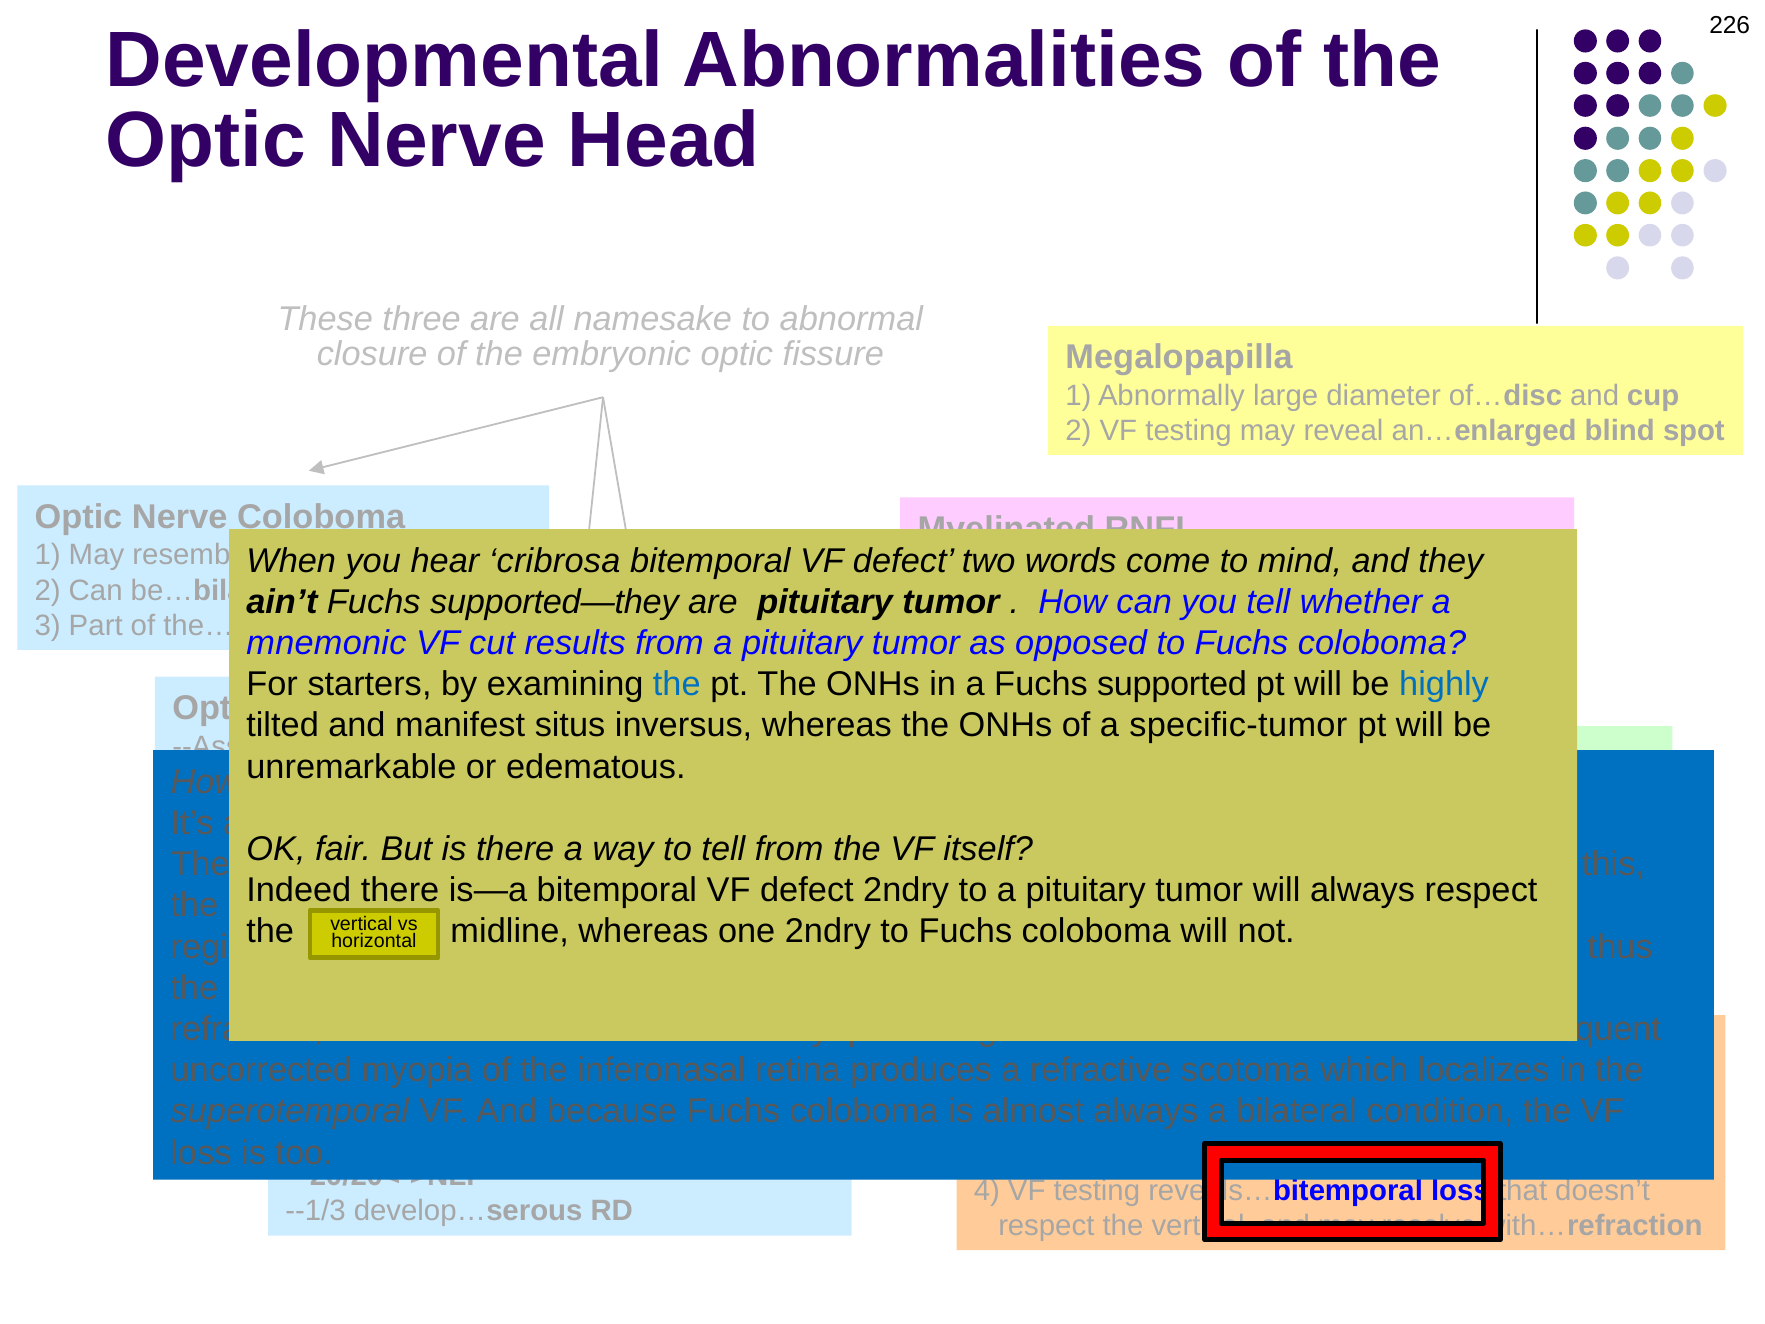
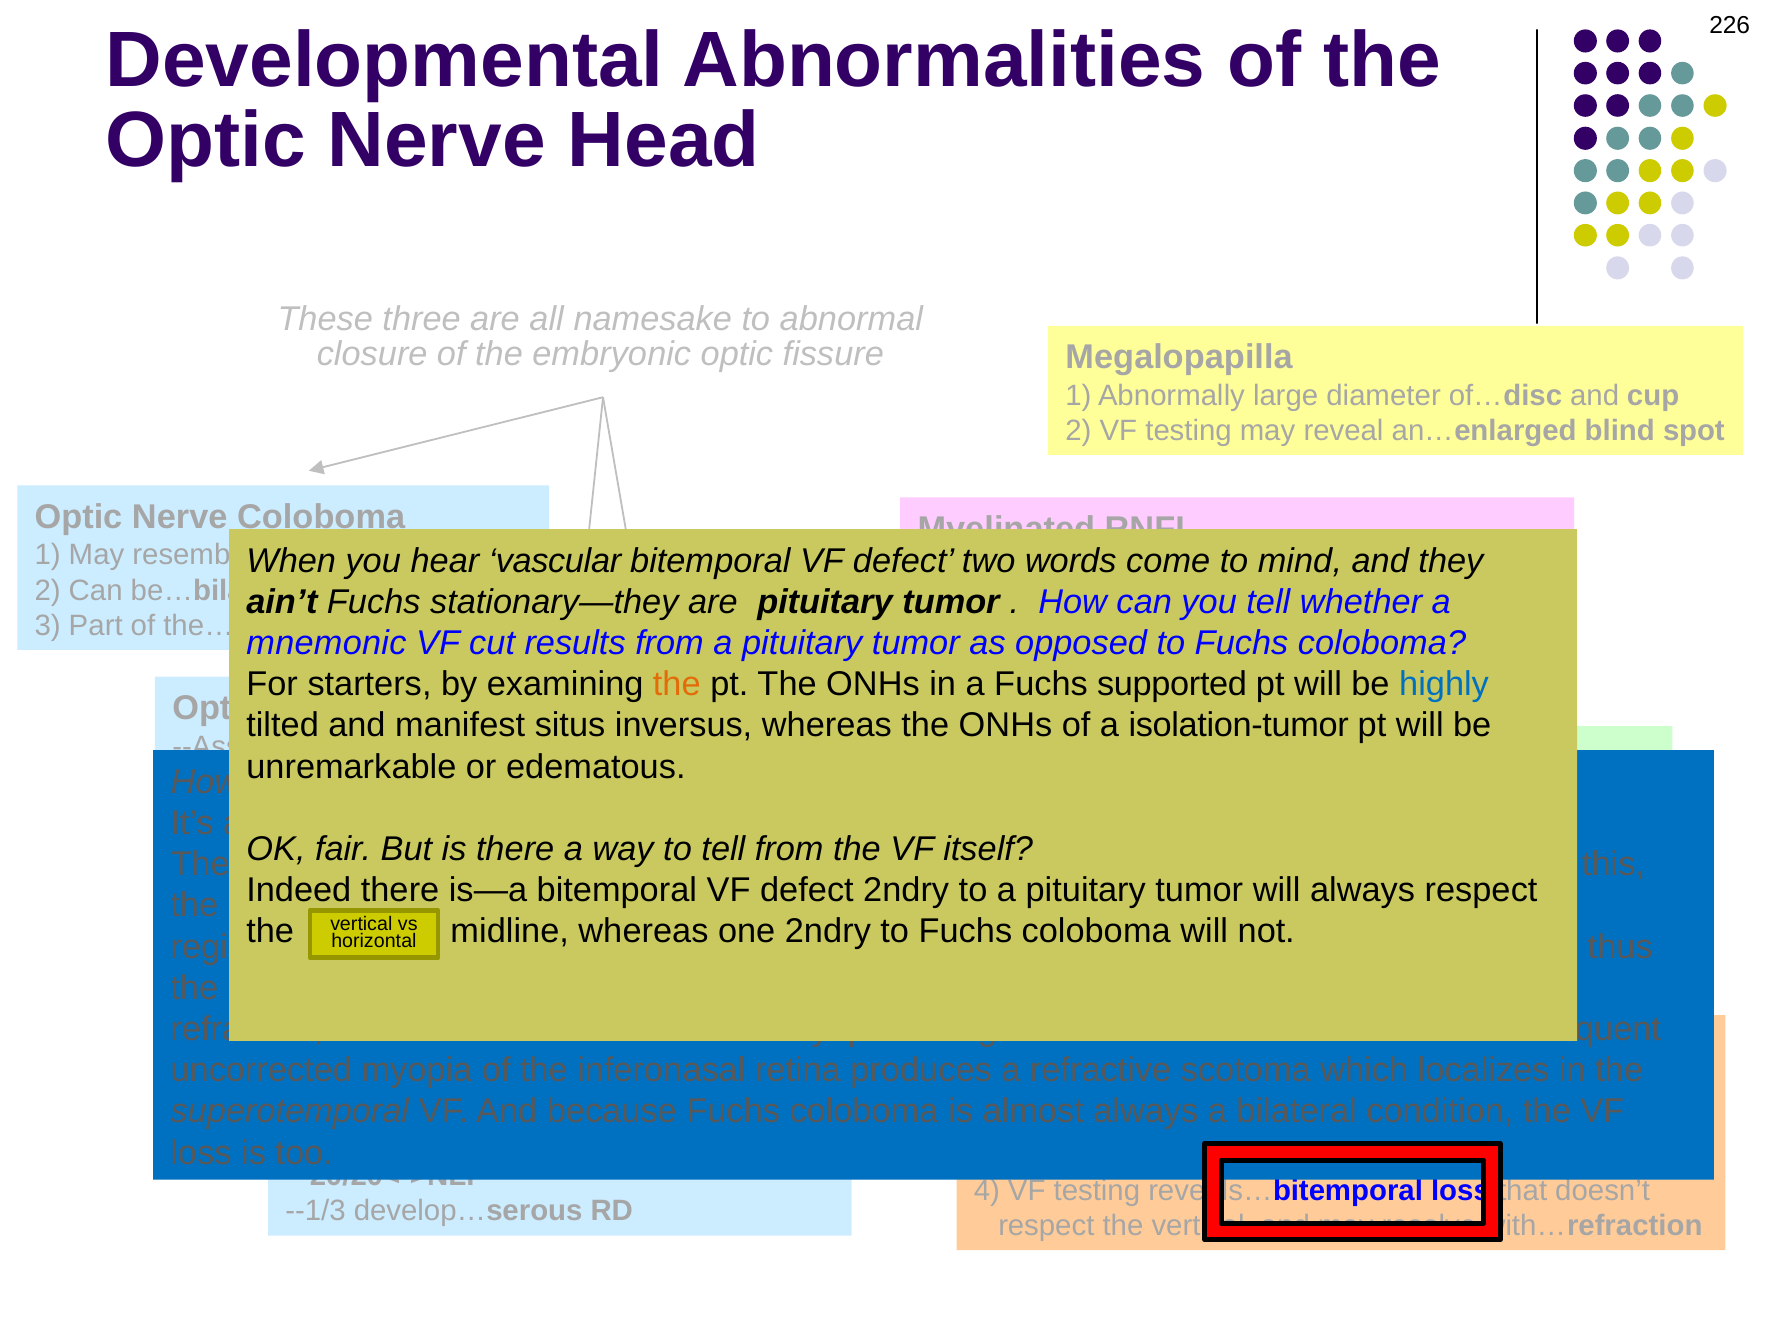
cribrosa at (555, 561): cribrosa -> vascular
supported—they: supported—they -> stationary—they
the at (677, 684) colour: blue -> orange
specific-tumor: specific-tumor -> isolation-tumor
